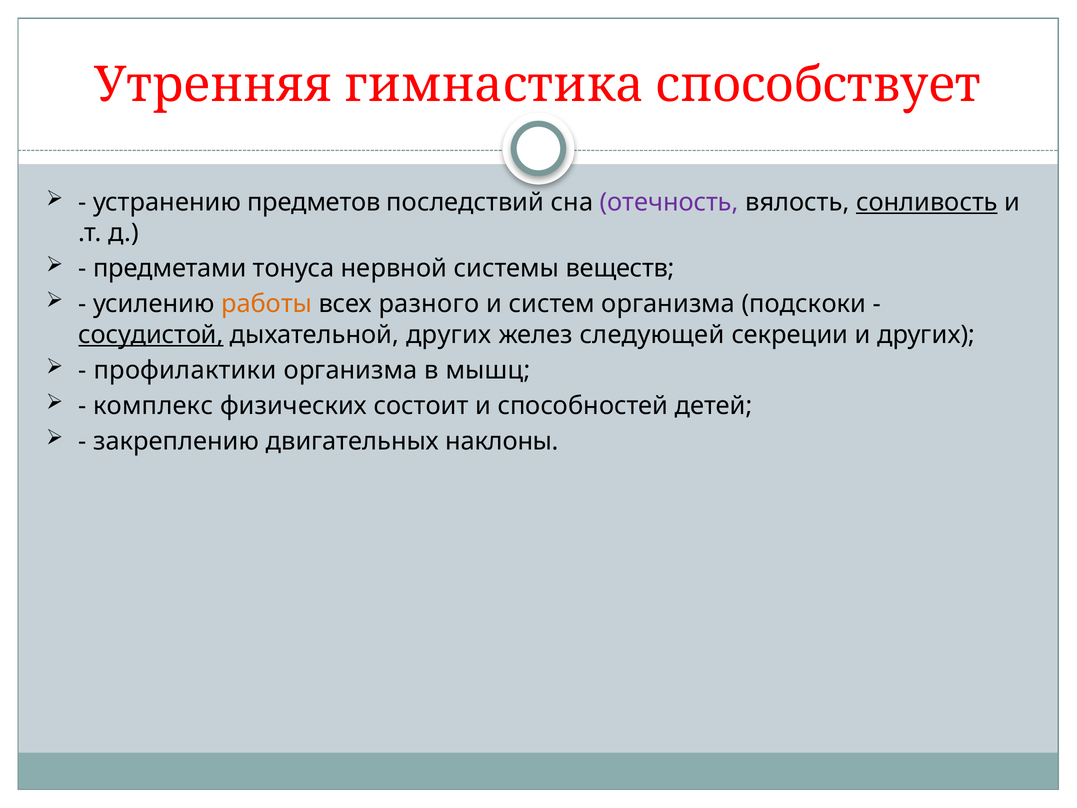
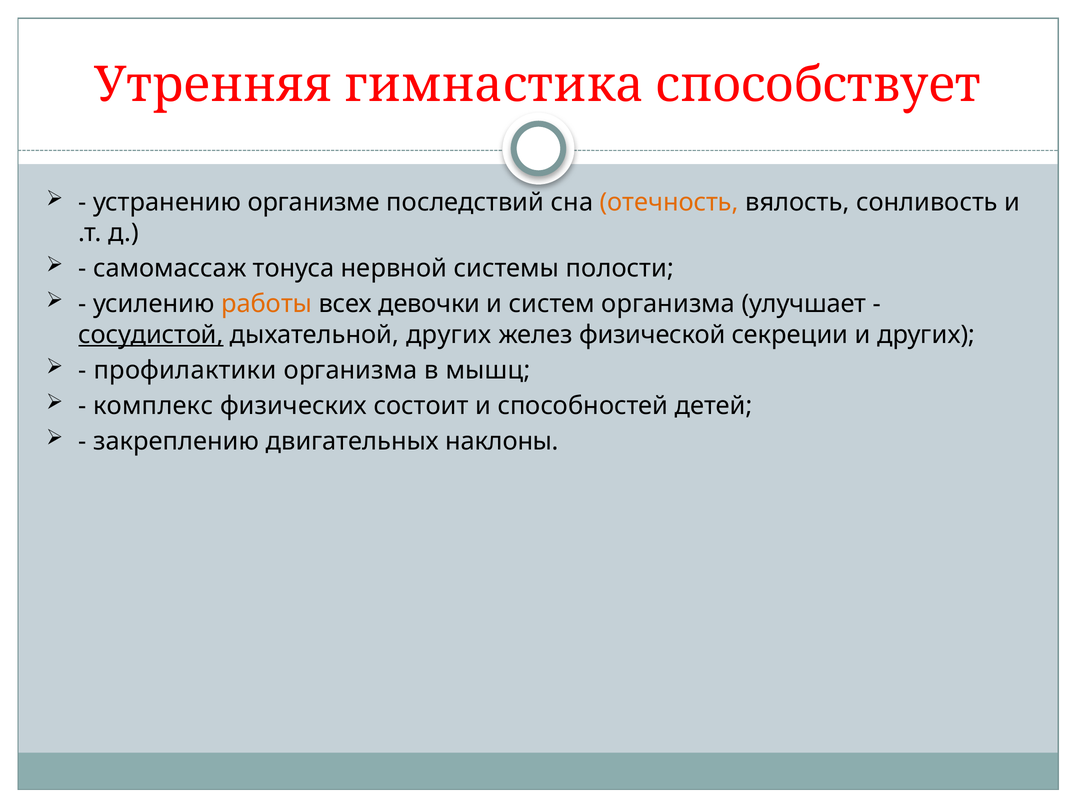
предметов: предметов -> организме
отечность colour: purple -> orange
сонливость underline: present -> none
предметами: предметами -> самомассаж
веществ: веществ -> полости
разного: разного -> девочки
подскоки: подскоки -> улучшает
следующей: следующей -> физической
